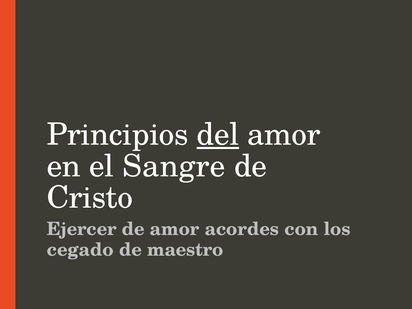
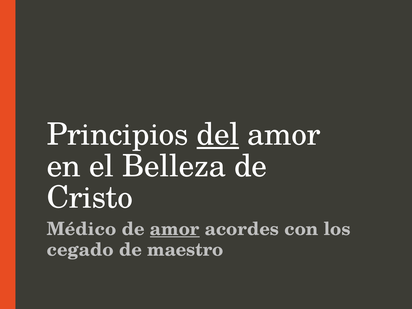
Sangre: Sangre -> Belleza
Ejercer: Ejercer -> Médico
amor at (175, 229) underline: none -> present
